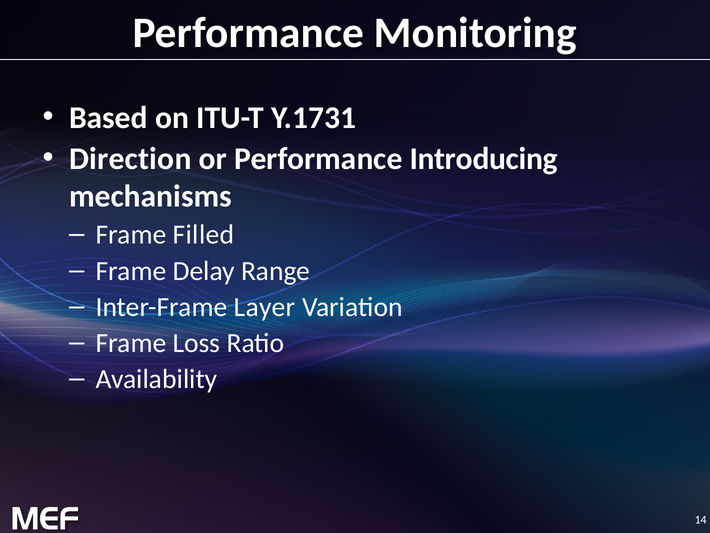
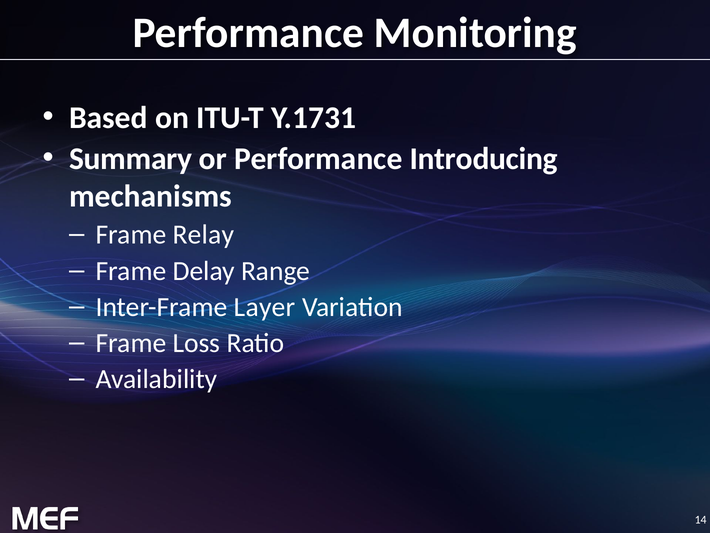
Direction: Direction -> Summary
Filled: Filled -> Relay
